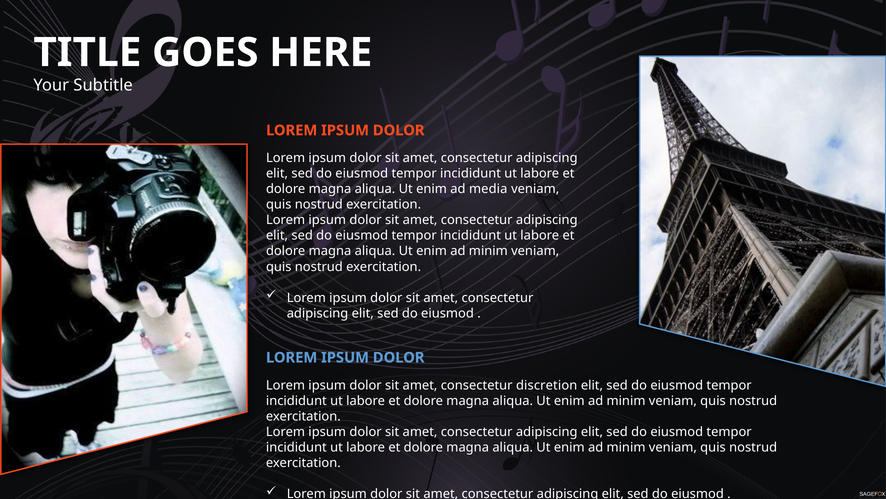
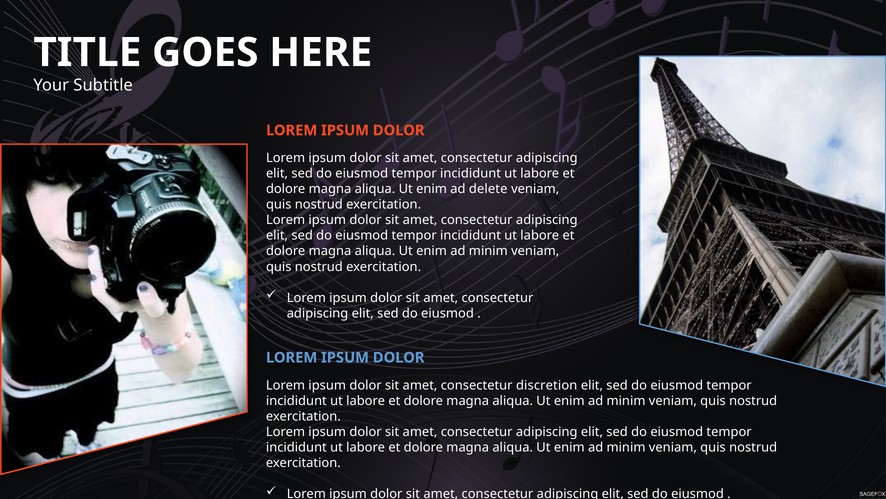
media: media -> delete
